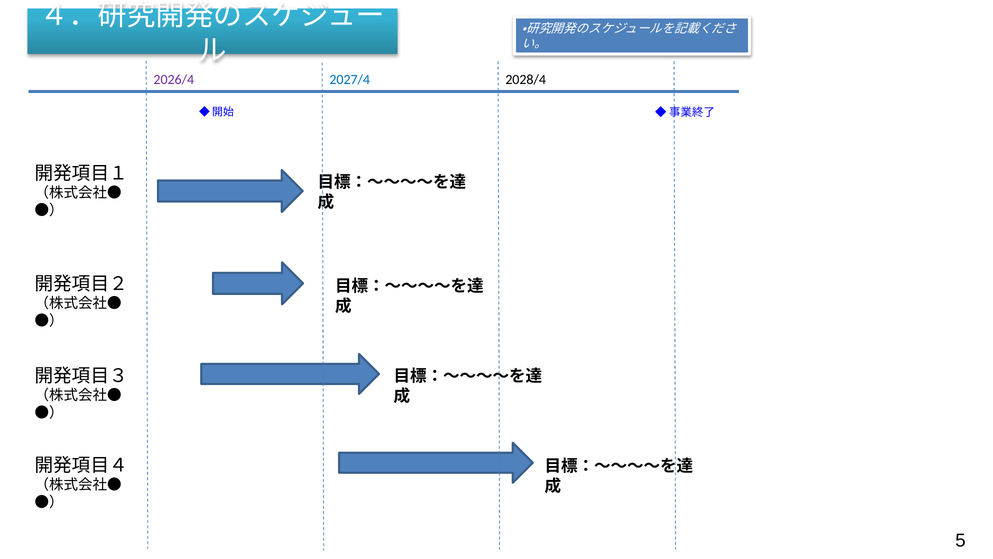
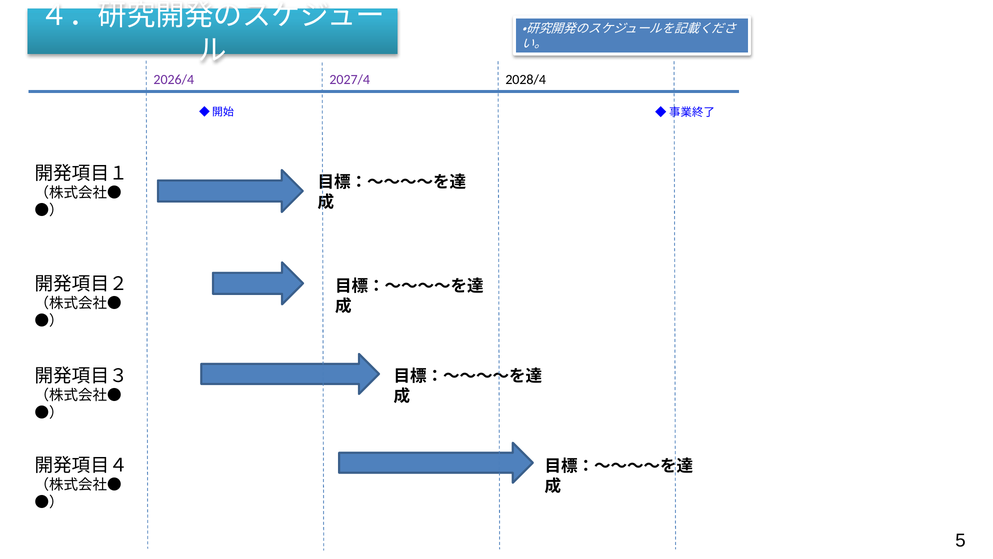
2027/4 colour: blue -> purple
